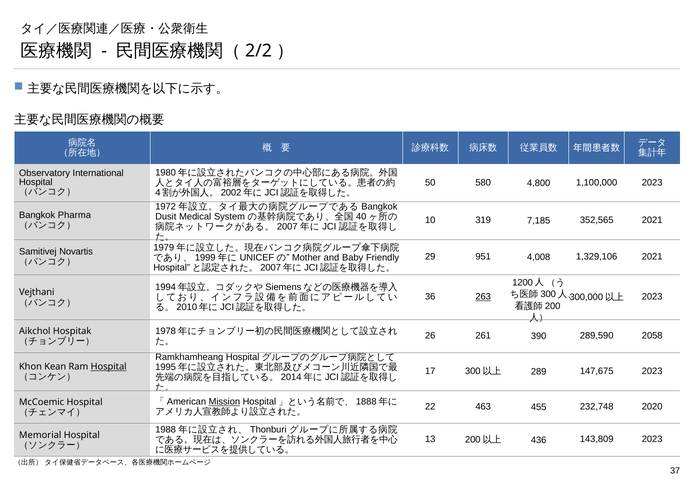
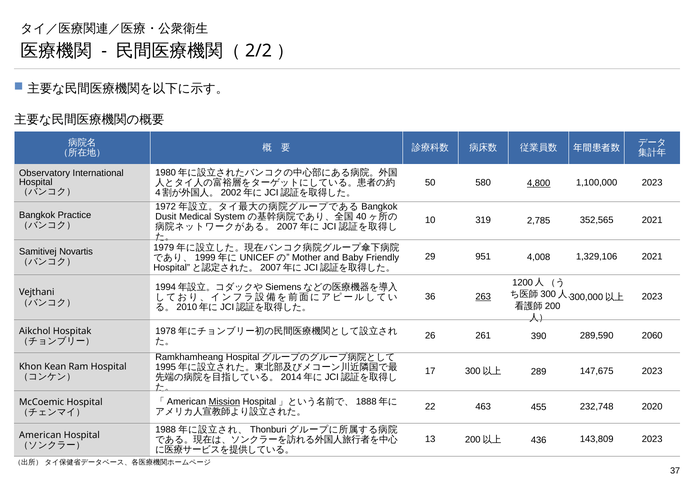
4,800 underline: none -> present
Pharma: Pharma -> Practice
7,185: 7,185 -> 2,785
2058: 2058 -> 2060
Hospital at (109, 366) underline: present -> none
Memorial: Memorial -> American
